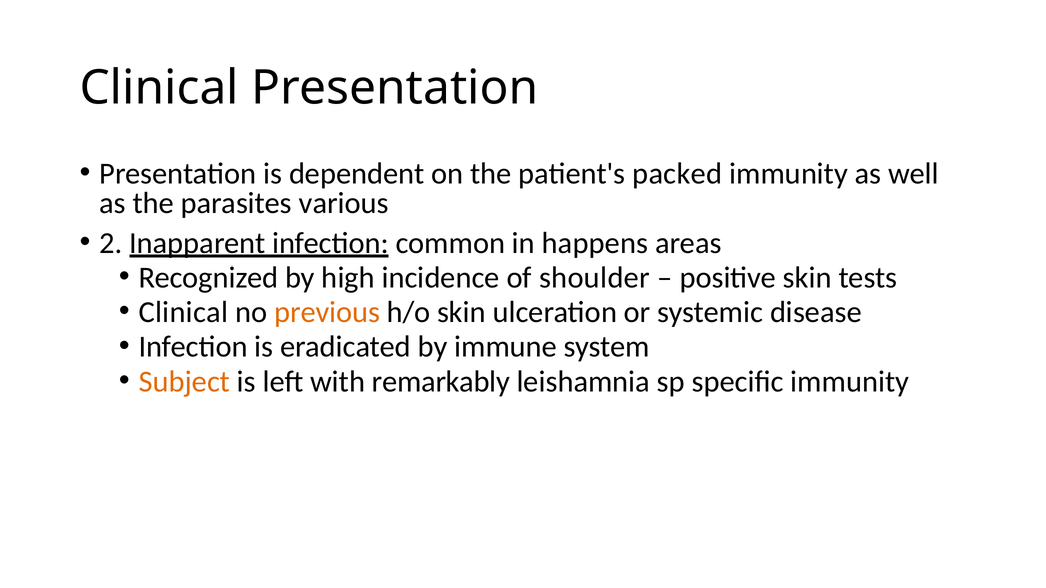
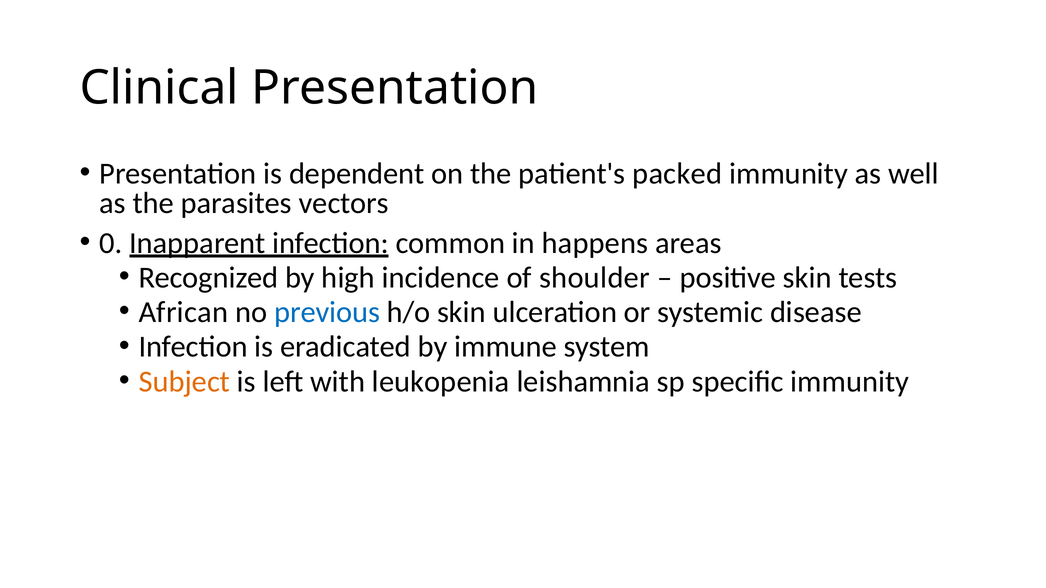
various: various -> vectors
2: 2 -> 0
Clinical at (183, 312): Clinical -> African
previous colour: orange -> blue
remarkably: remarkably -> leukopenia
